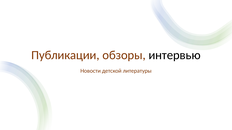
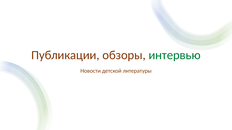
интервью colour: black -> green
